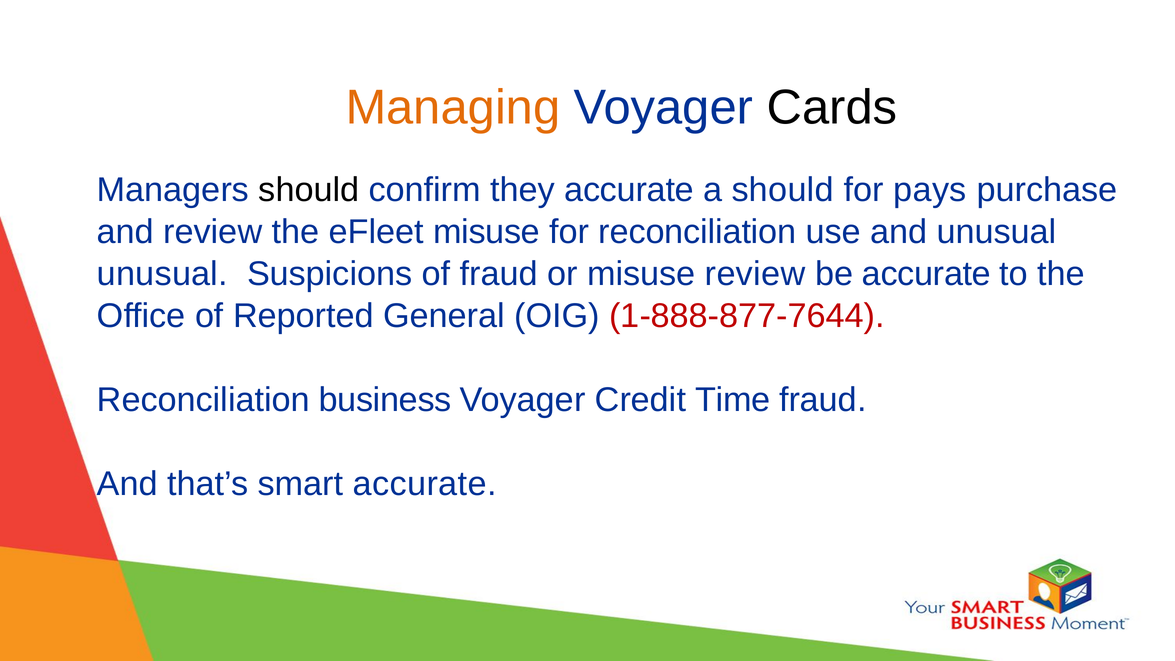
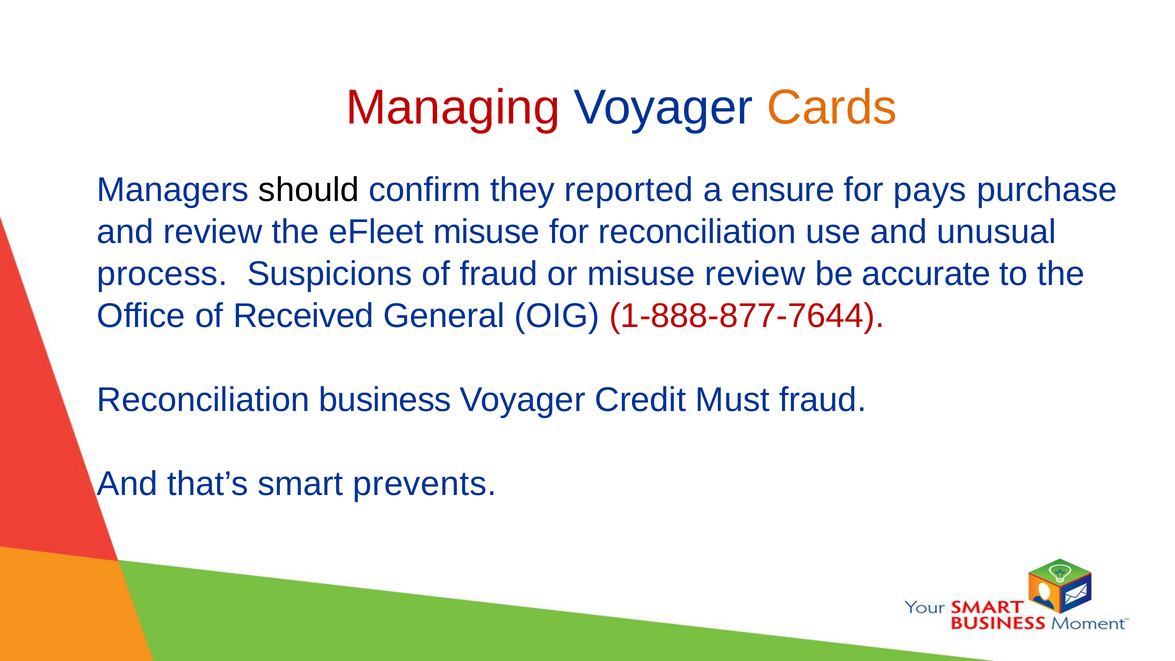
Managing colour: orange -> red
Cards colour: black -> orange
they accurate: accurate -> reported
a should: should -> ensure
unusual at (162, 274): unusual -> process
Reported: Reported -> Received
Time: Time -> Must
smart accurate: accurate -> prevents
